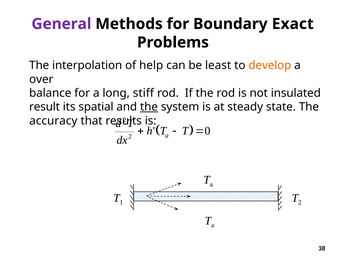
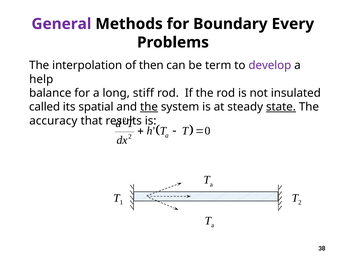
Exact: Exact -> Every
help: help -> then
least: least -> term
develop colour: orange -> purple
over: over -> help
result: result -> called
state underline: none -> present
